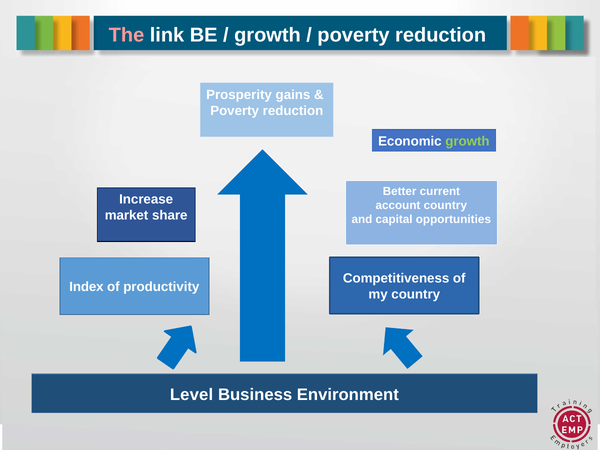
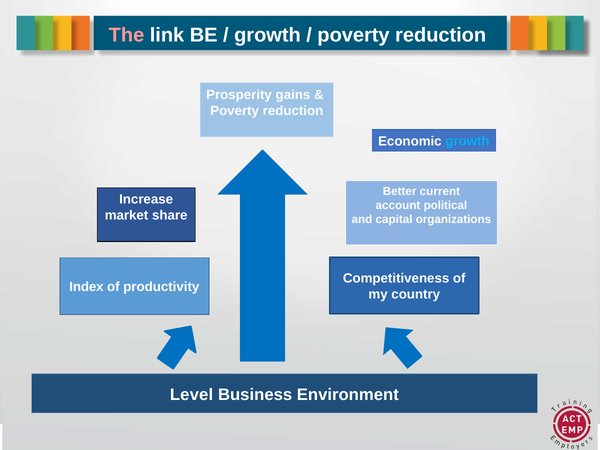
growth at (467, 141) colour: light green -> light blue
account country: country -> political
opportunities: opportunities -> organizations
